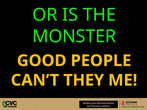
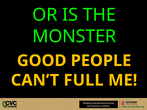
THEY: THEY -> FULL
